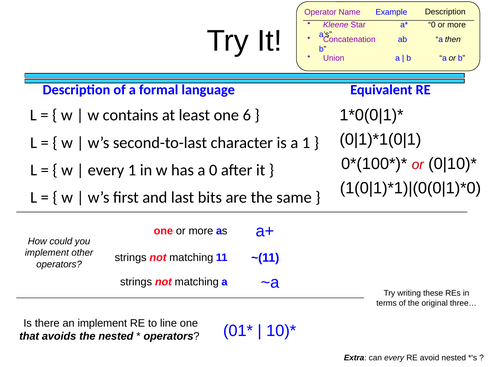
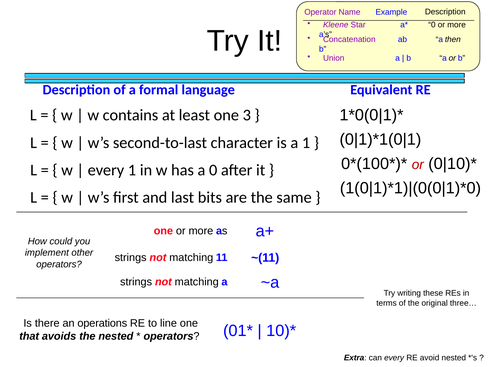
6: 6 -> 3
an implement: implement -> operations
